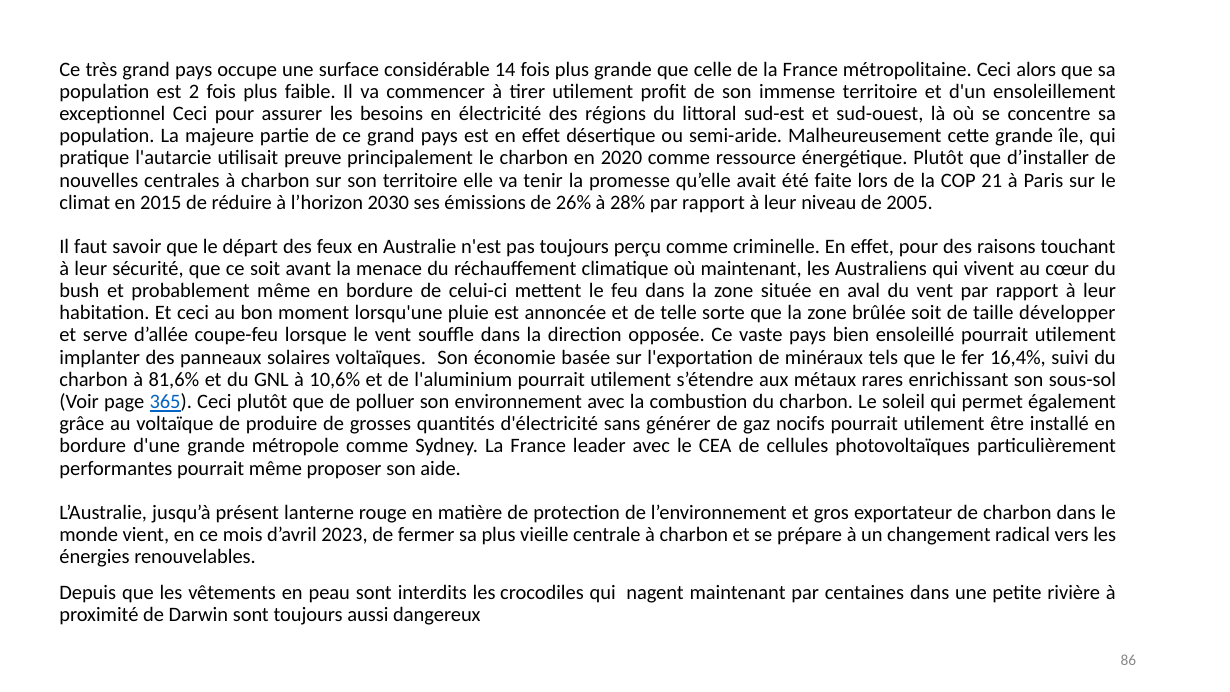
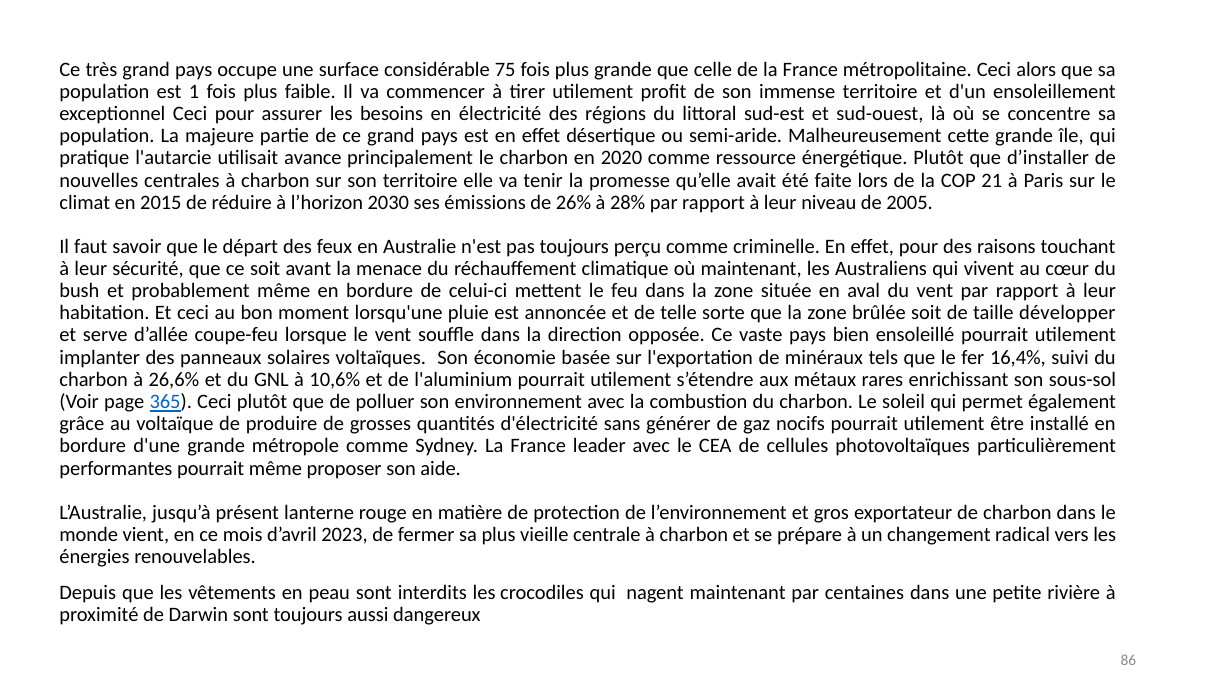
14: 14 -> 75
2: 2 -> 1
preuve: preuve -> avance
81,6%: 81,6% -> 26,6%
